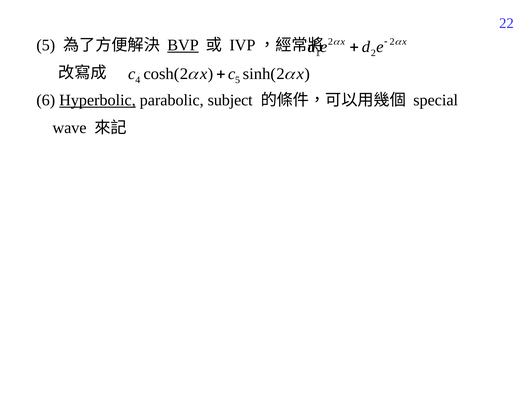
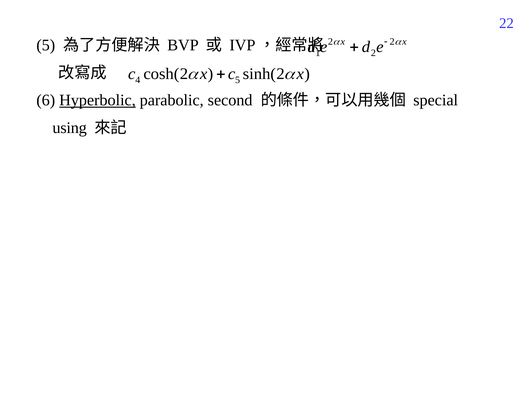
BVP underline: present -> none
subject: subject -> second
wave: wave -> using
